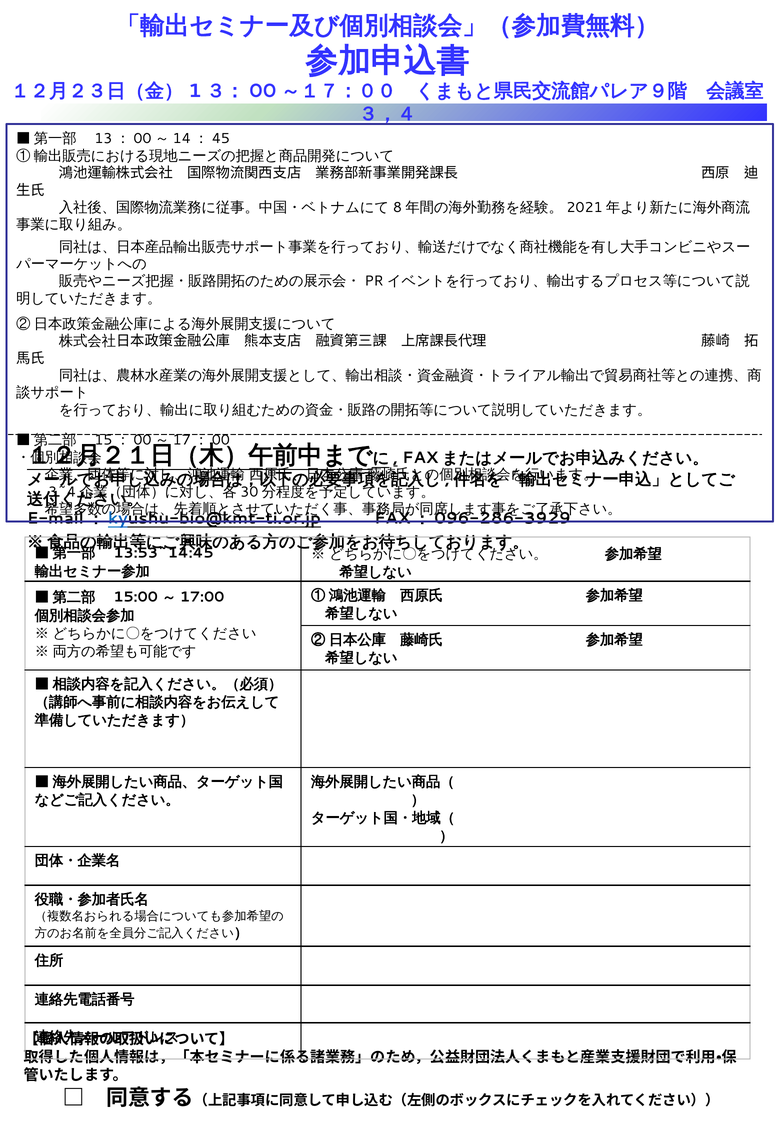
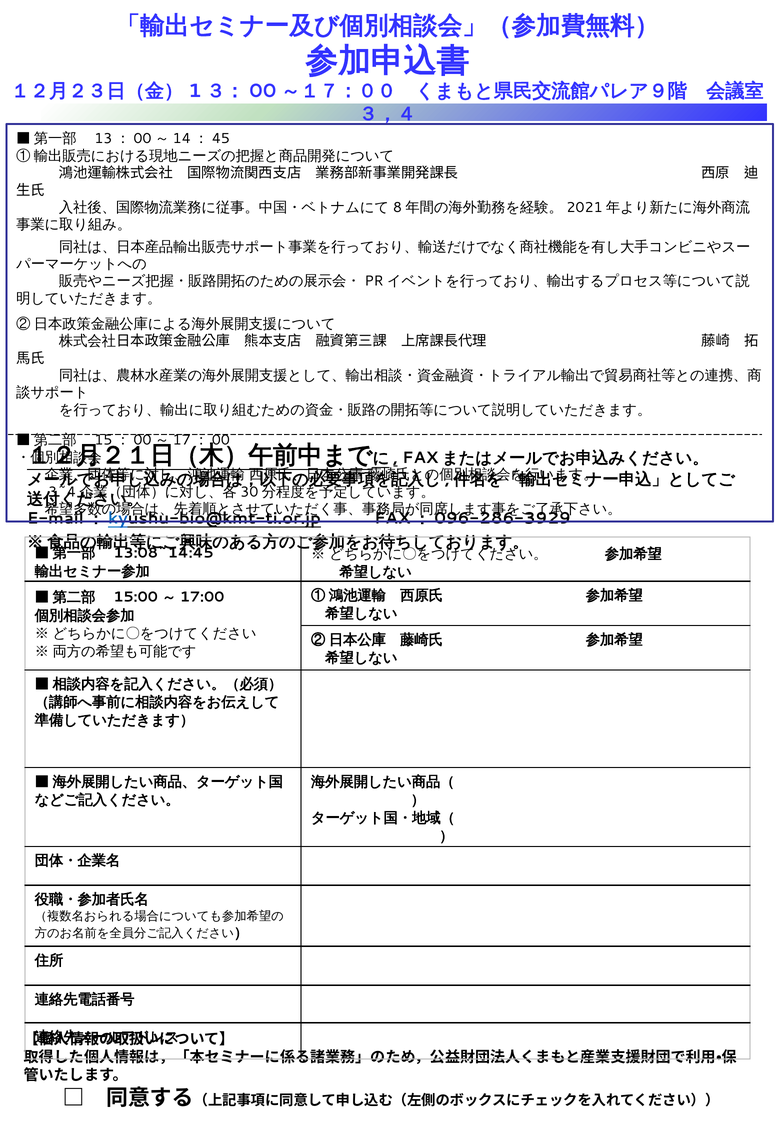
13:53~14:45: 13:53~14:45 -> 13:08~14:45
